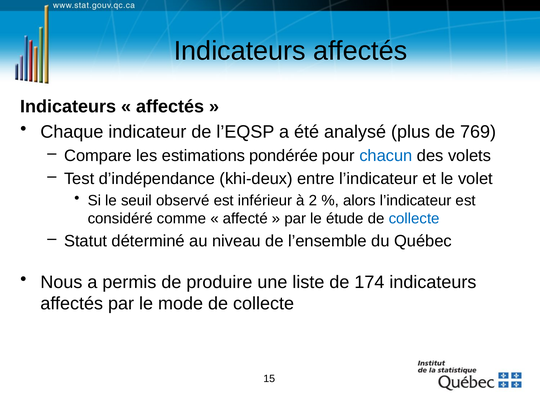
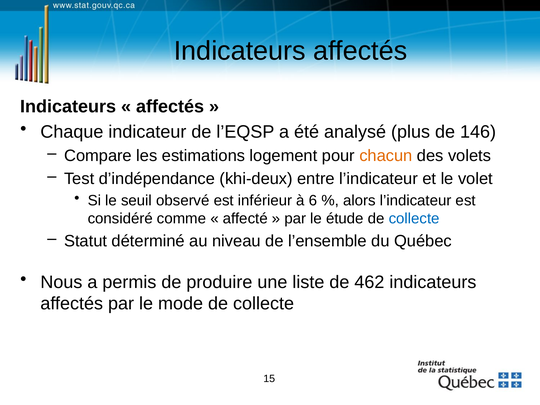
769: 769 -> 146
pondérée: pondérée -> logement
chacun colour: blue -> orange
2: 2 -> 6
174: 174 -> 462
